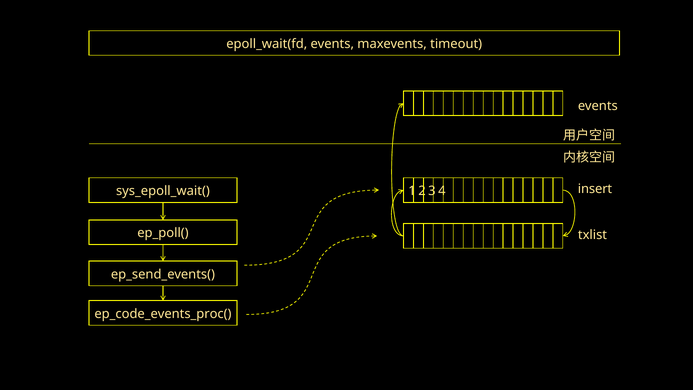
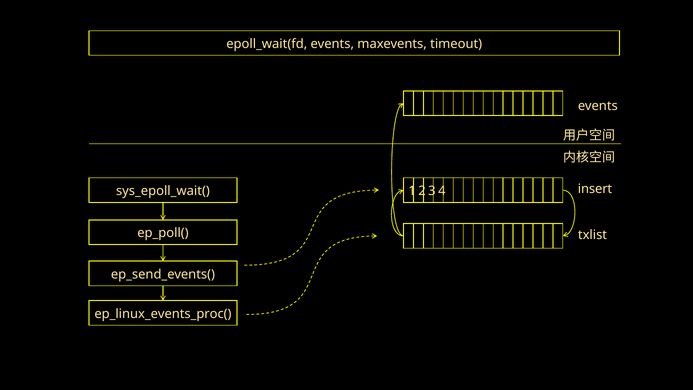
ep_code_events_proc(: ep_code_events_proc( -> ep_linux_events_proc(
